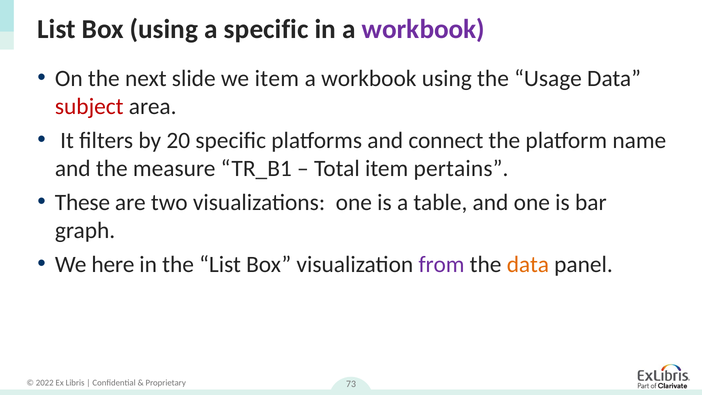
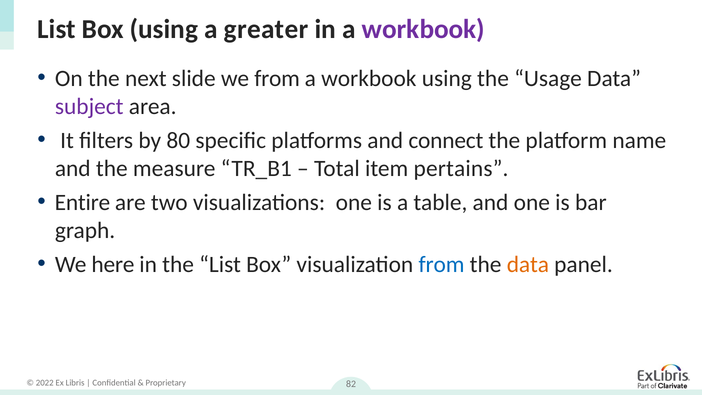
a specific: specific -> greater
we item: item -> from
subject colour: red -> purple
20: 20 -> 80
These: These -> Entire
from at (442, 264) colour: purple -> blue
73: 73 -> 82
